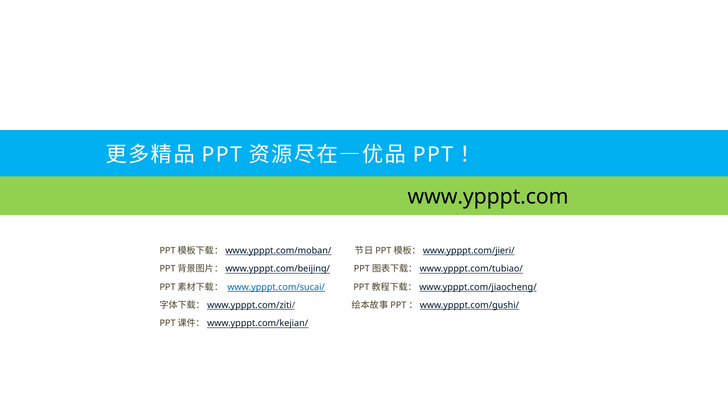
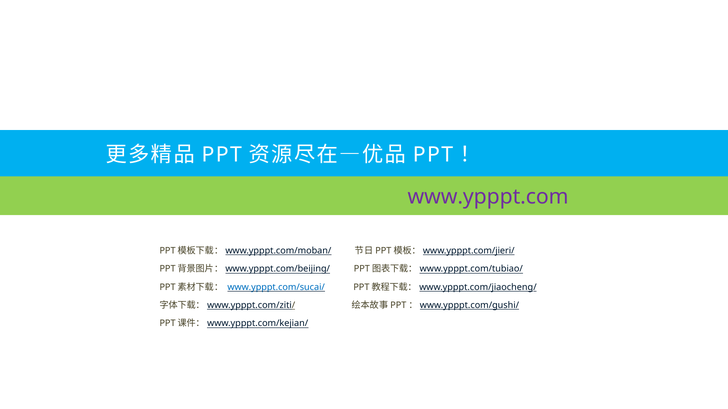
www.ypppt.com colour: black -> purple
